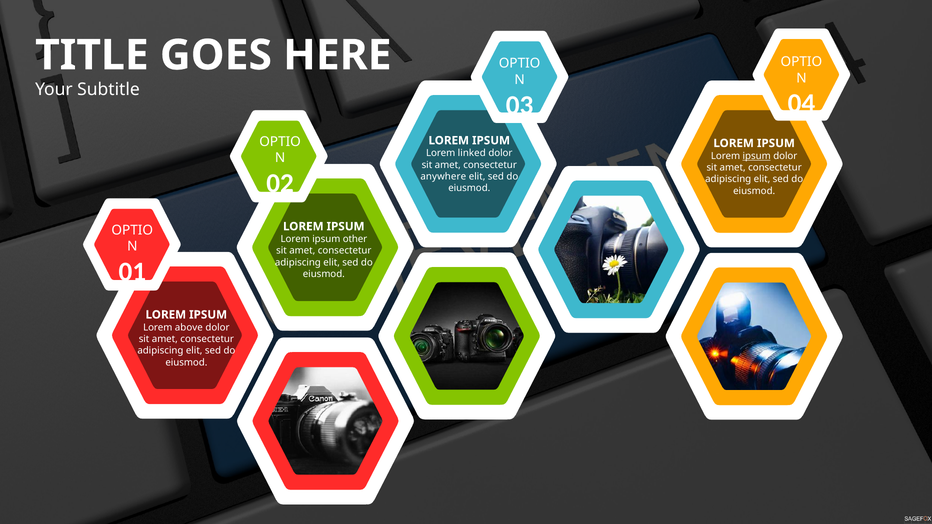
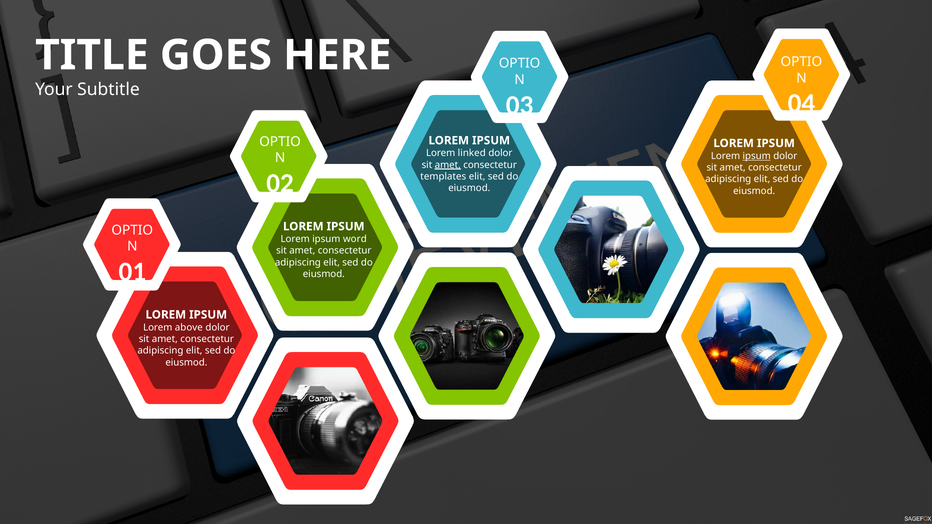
amet at (448, 165) underline: none -> present
anywhere: anywhere -> templates
other: other -> word
